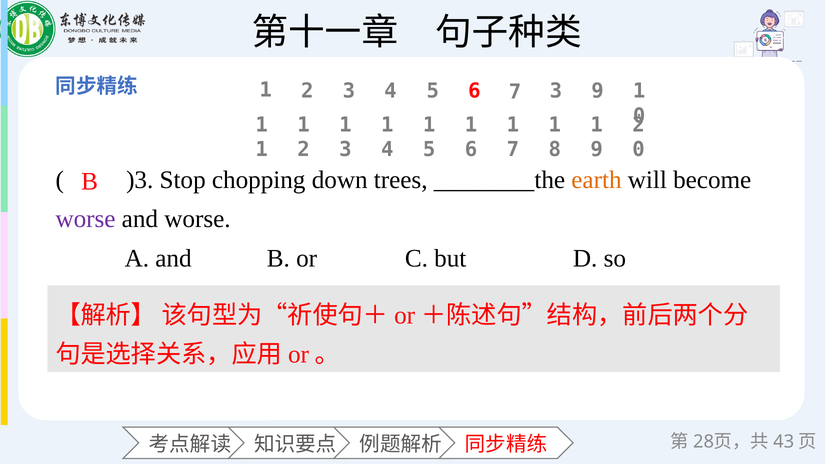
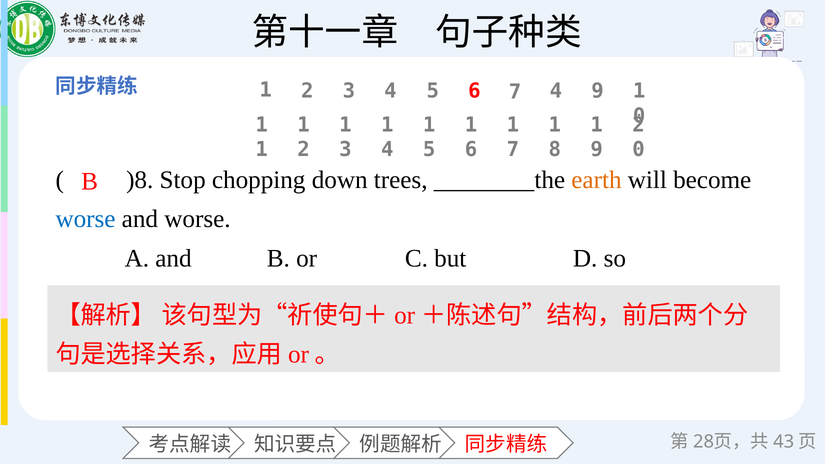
7 3: 3 -> 4
)3: )3 -> )8
worse at (86, 219) colour: purple -> blue
